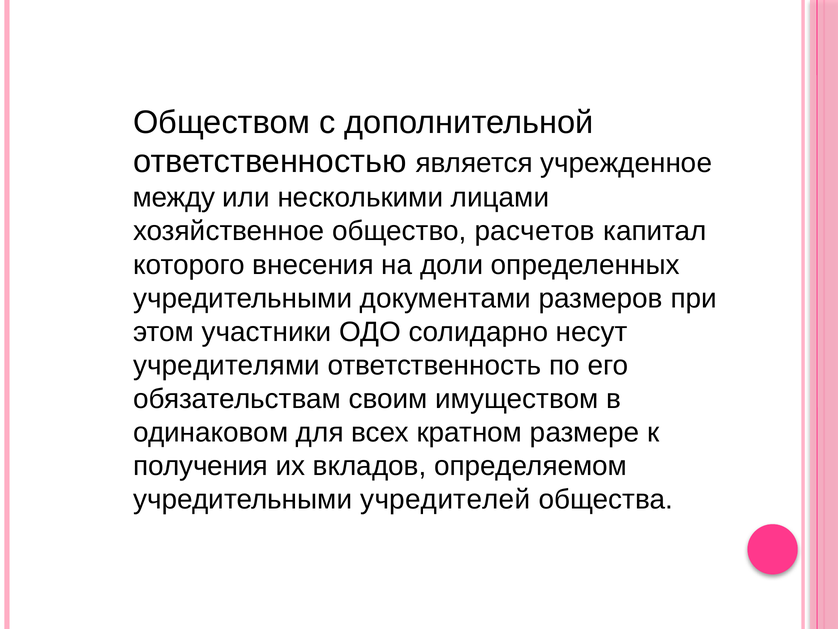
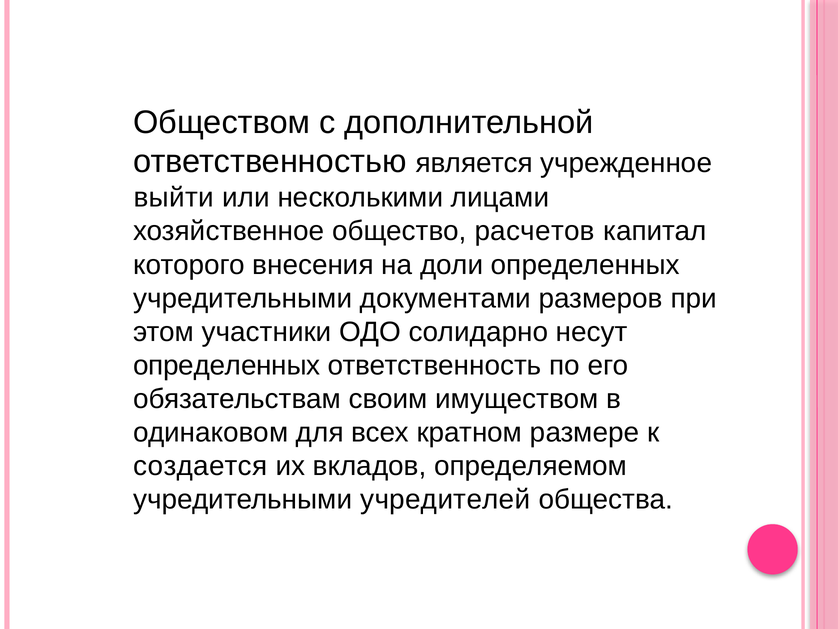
между: между -> выйти
учредителями at (227, 365): учредителями -> определенных
получения: получения -> создается
